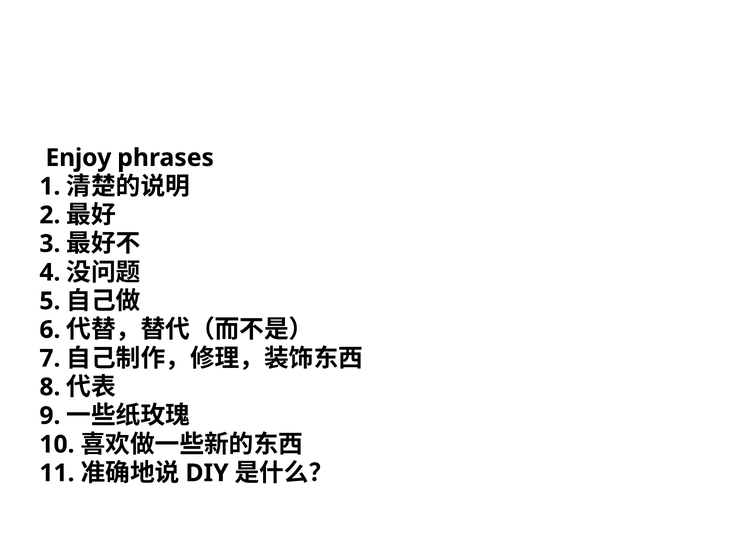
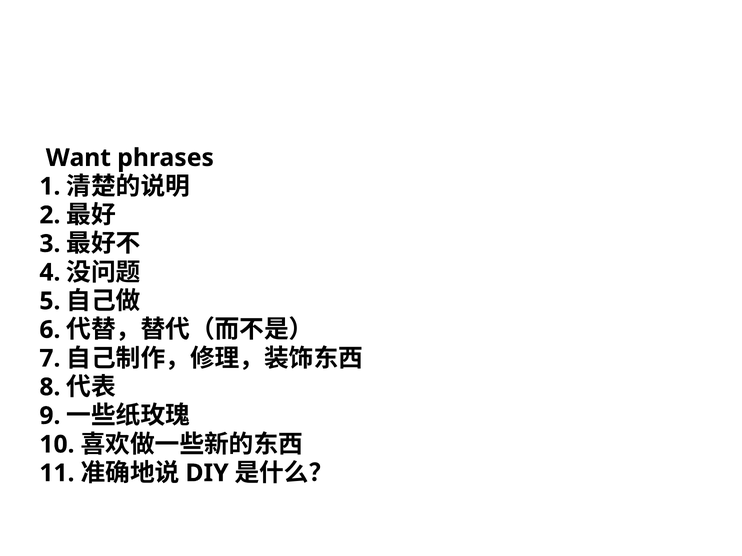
Enjoy: Enjoy -> Want
